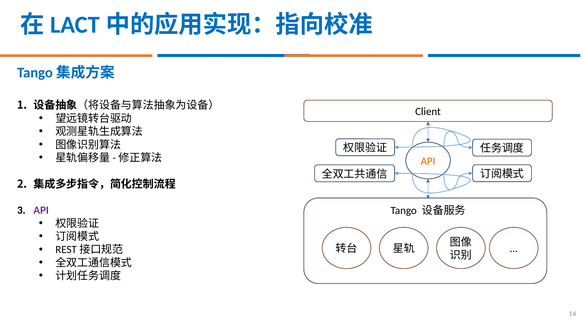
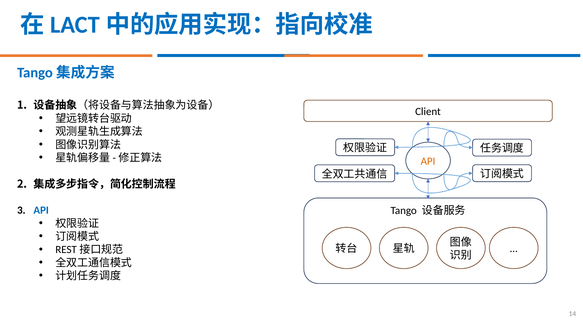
API at (41, 210) colour: purple -> blue
